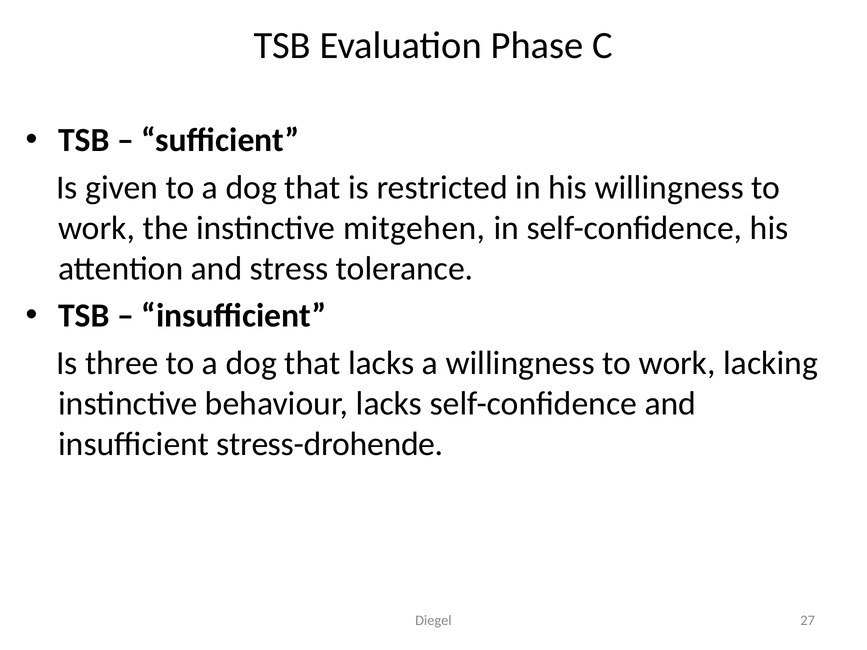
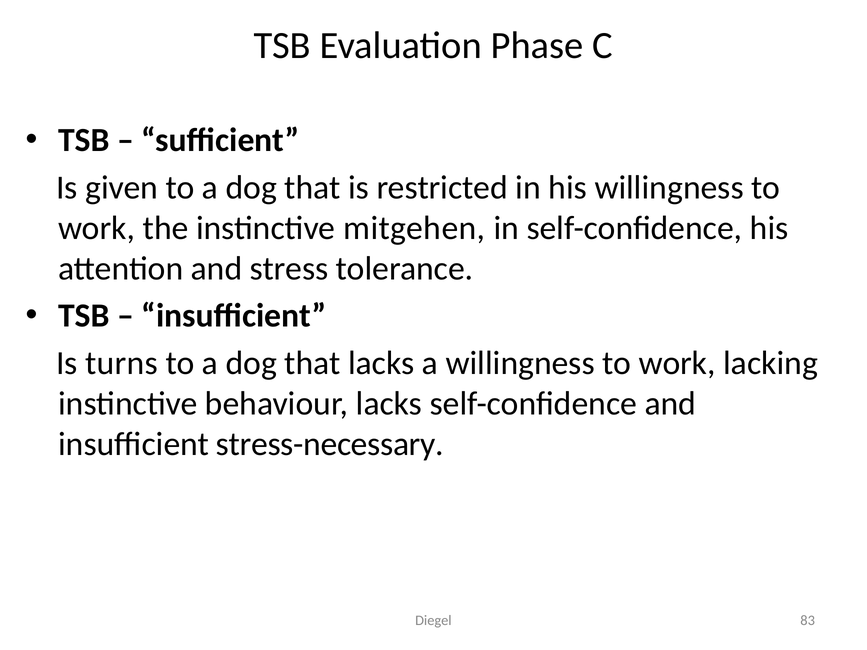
three: three -> turns
stress-drohende: stress-drohende -> stress-necessary
27: 27 -> 83
